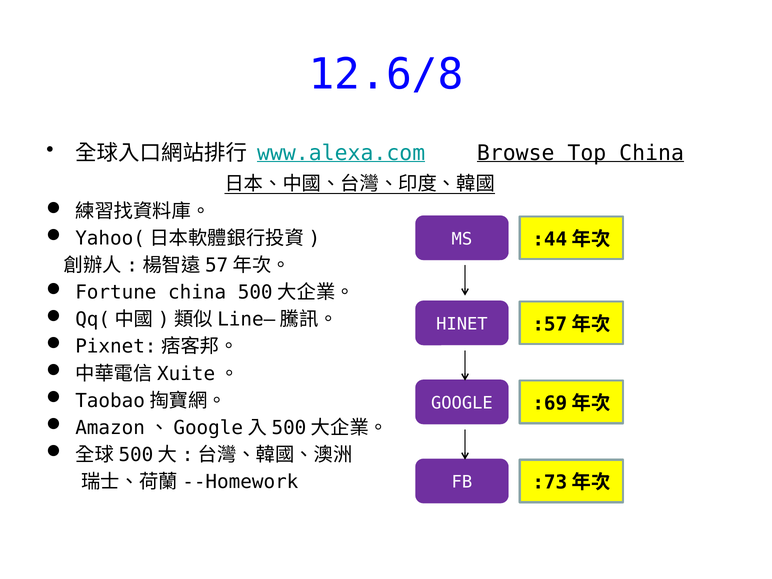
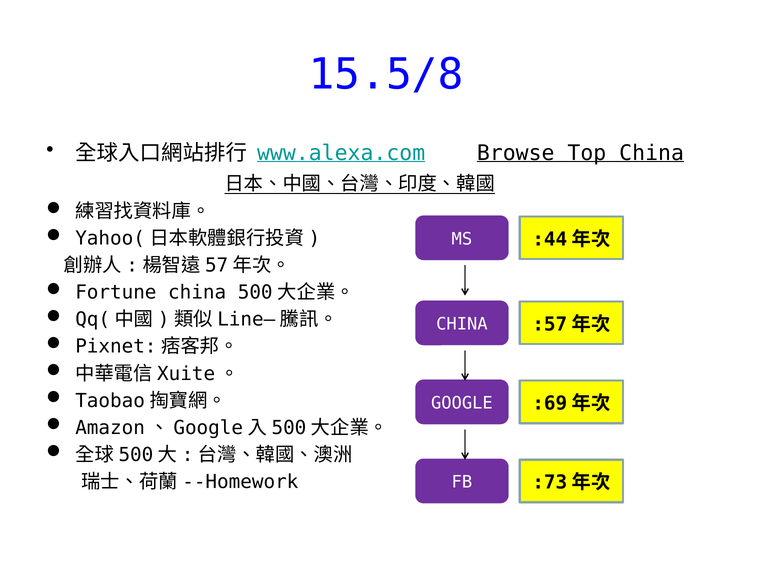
12.6/8: 12.6/8 -> 15.5/8
HINET at (462, 324): HINET -> CHINA
